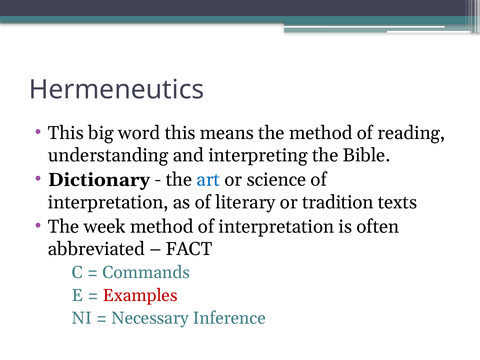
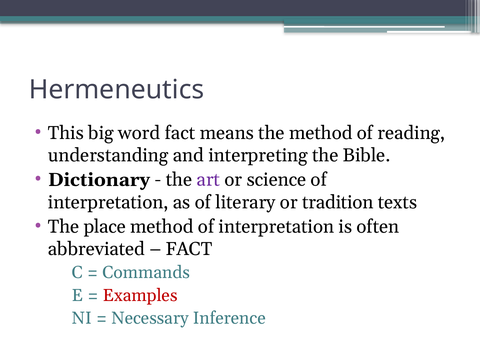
word this: this -> fact
art colour: blue -> purple
week: week -> place
